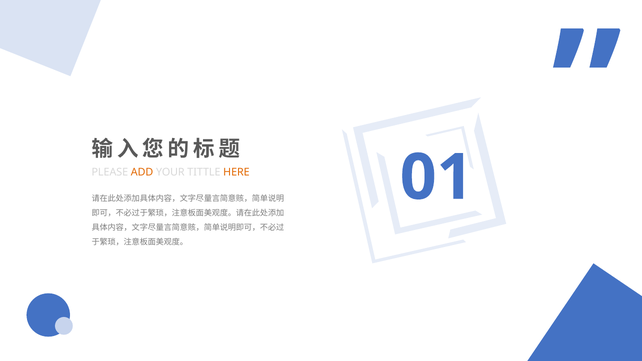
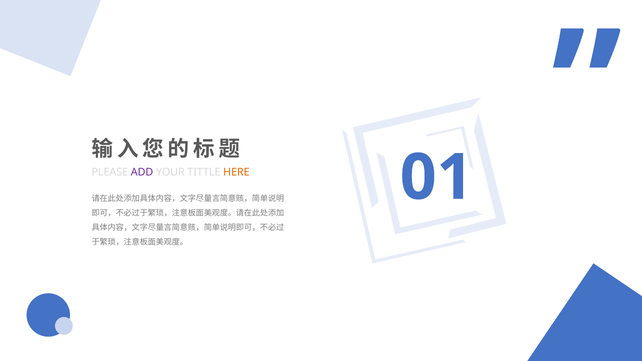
ADD colour: orange -> purple
